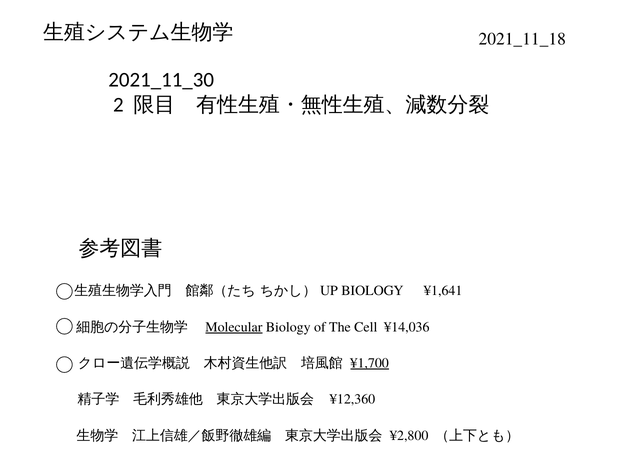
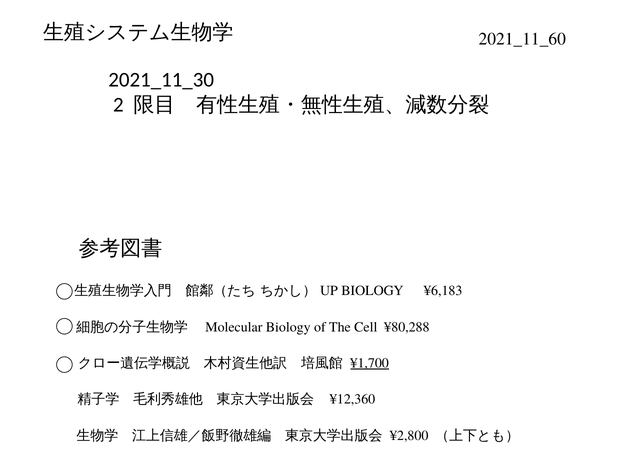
2021_11_18: 2021_11_18 -> 2021_11_60
¥1,641: ¥1,641 -> ¥6,183
Molecular underline: present -> none
¥14,036: ¥14,036 -> ¥80,288
